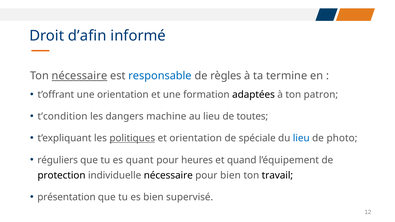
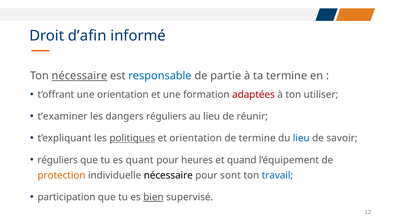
règles: règles -> partie
adaptées colour: black -> red
patron: patron -> utiliser
t’condition: t’condition -> t’examiner
dangers machine: machine -> réguliers
toutes: toutes -> réunir
de spéciale: spéciale -> termine
photo: photo -> savoir
protection colour: black -> orange
pour bien: bien -> sont
travail colour: black -> blue
présentation: présentation -> participation
bien at (153, 197) underline: none -> present
